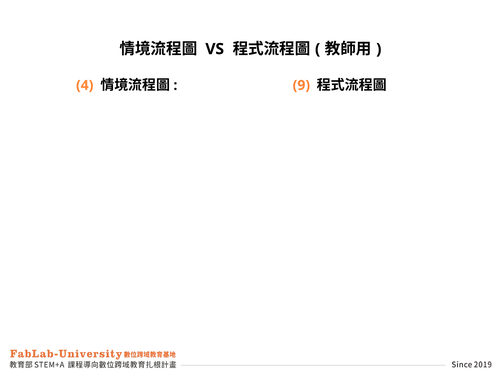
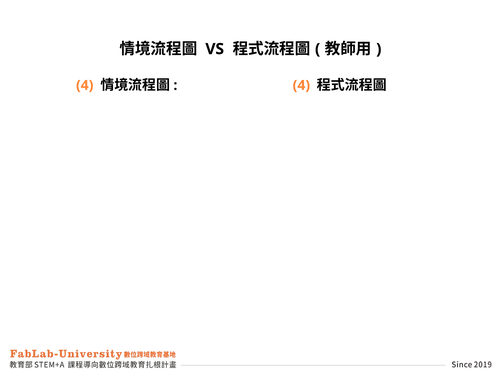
9 at (301, 85): 9 -> 4
